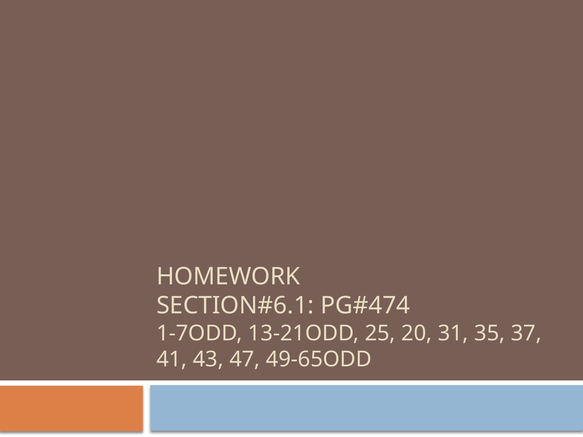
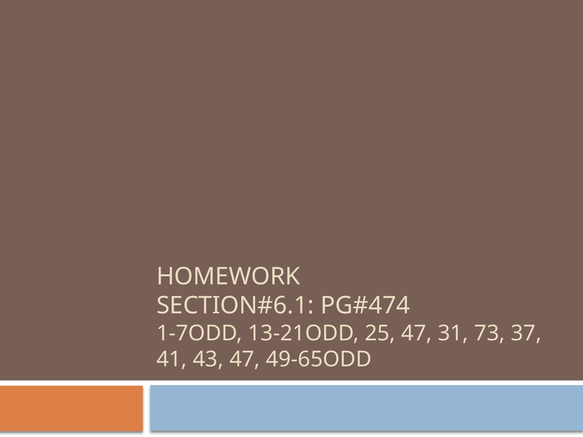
25 20: 20 -> 47
35: 35 -> 73
